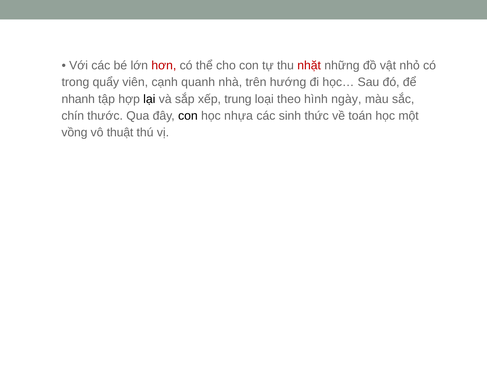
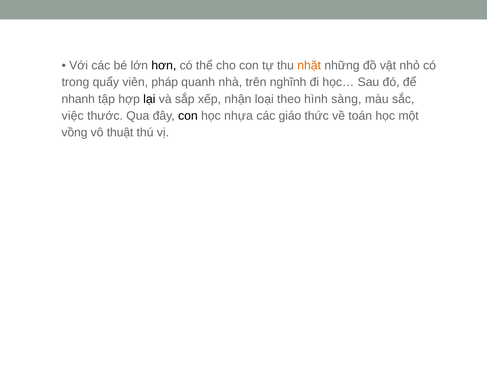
hơn colour: red -> black
nhặt colour: red -> orange
cạnh: cạnh -> pháp
hướng: hướng -> nghĩnh
trung: trung -> nhận
ngày: ngày -> sàng
chín: chín -> việc
sinh: sinh -> giáo
